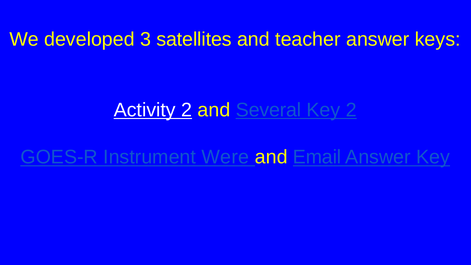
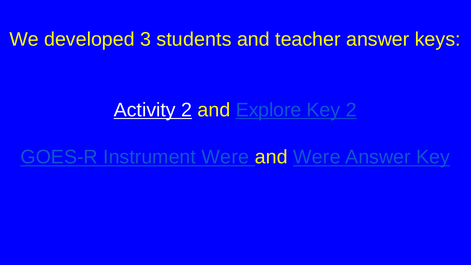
satellites: satellites -> students
Several: Several -> Explore
and Email: Email -> Were
